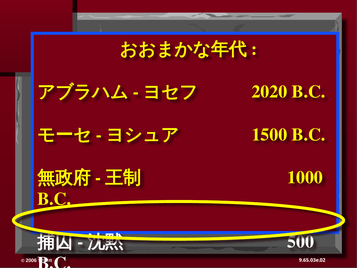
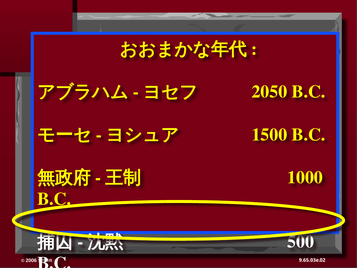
2020: 2020 -> 2050
